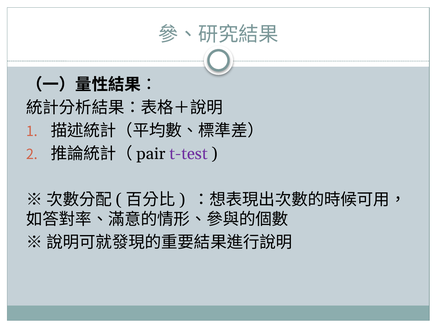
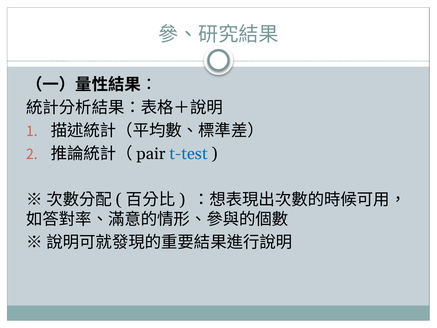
t-test colour: purple -> blue
